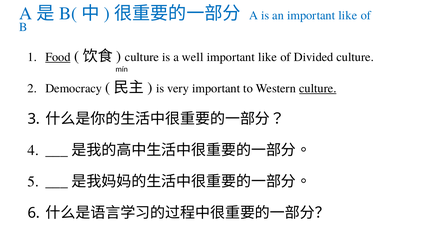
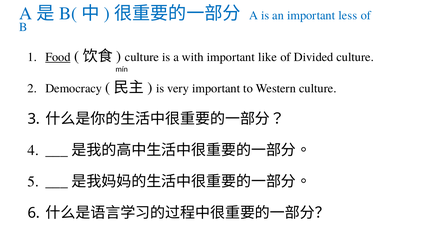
an important like: like -> less
well: well -> with
culture at (318, 88) underline: present -> none
